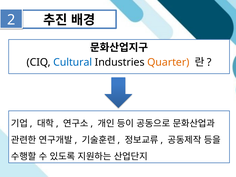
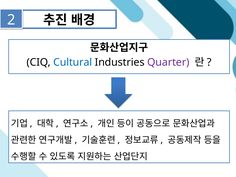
Quarter colour: orange -> purple
